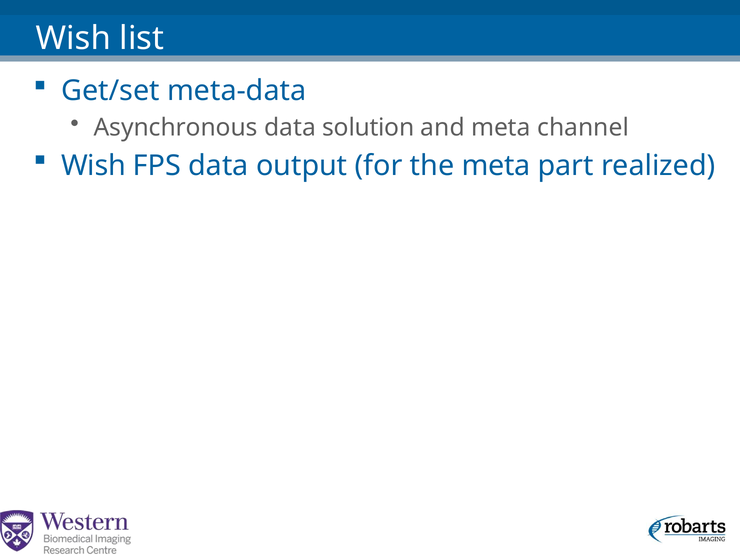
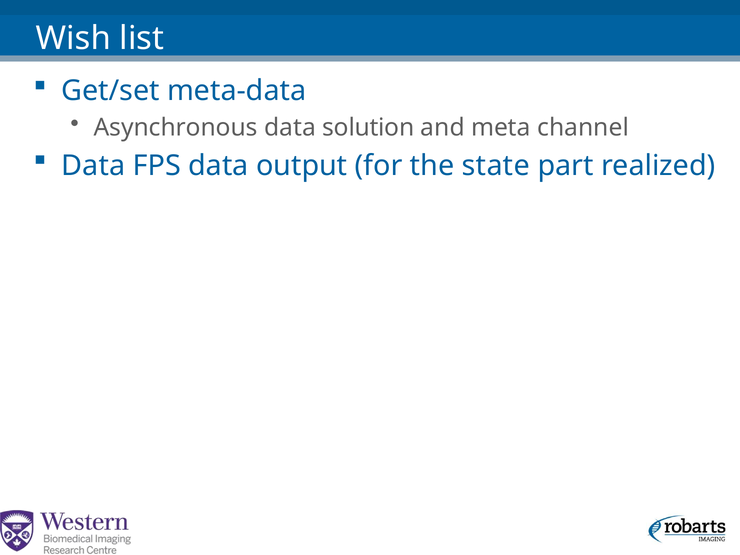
Wish at (93, 166): Wish -> Data
the meta: meta -> state
